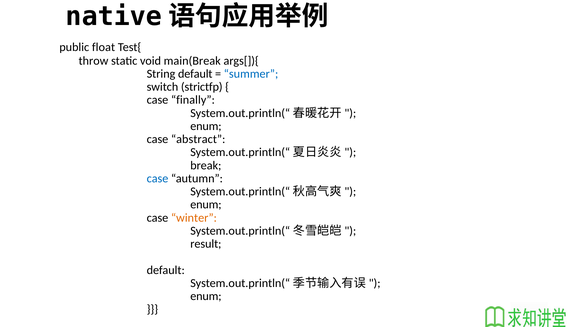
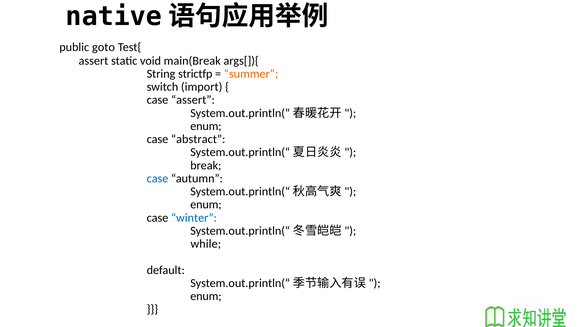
float: float -> goto
throw at (93, 61): throw -> assert
String default: default -> strictfp
summer colour: blue -> orange
strictfp: strictfp -> import
case finally: finally -> assert
winter colour: orange -> blue
result: result -> while
